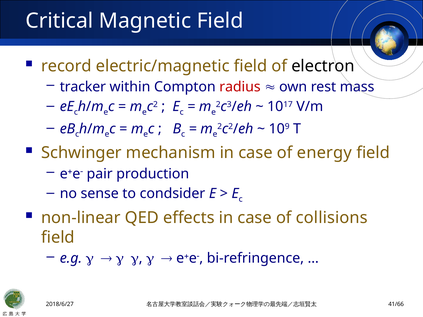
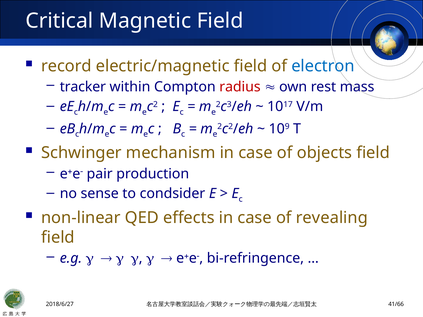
electron colour: black -> blue
energy: energy -> objects
collisions: collisions -> revealing
